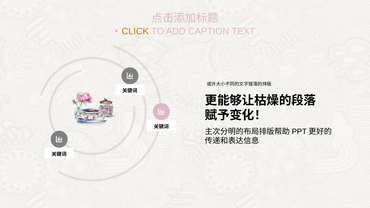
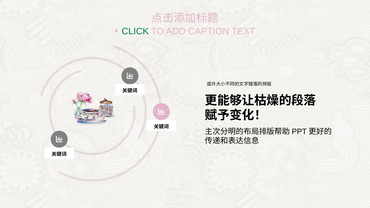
CLICK colour: orange -> green
